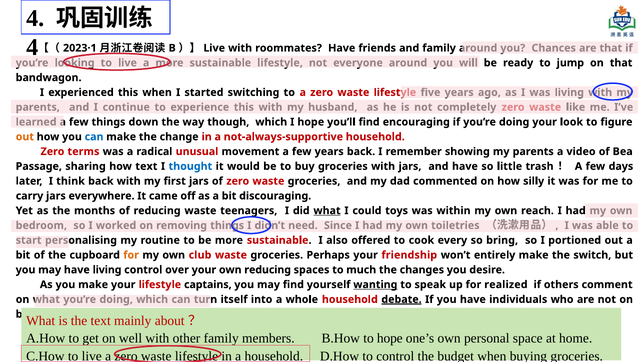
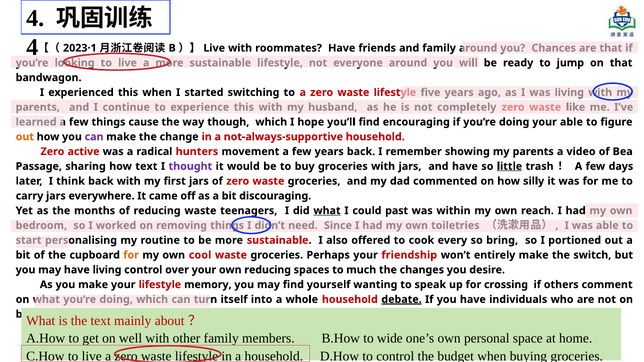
down: down -> cause
your look: look -> able
can at (94, 137) colour: blue -> purple
terms: terms -> active
unusual: unusual -> hunters
thought colour: blue -> purple
little underline: none -> present
toys: toys -> past
club: club -> cool
captains: captains -> memory
wanting underline: present -> none
realized: realized -> crossing
to hope: hope -> wide
